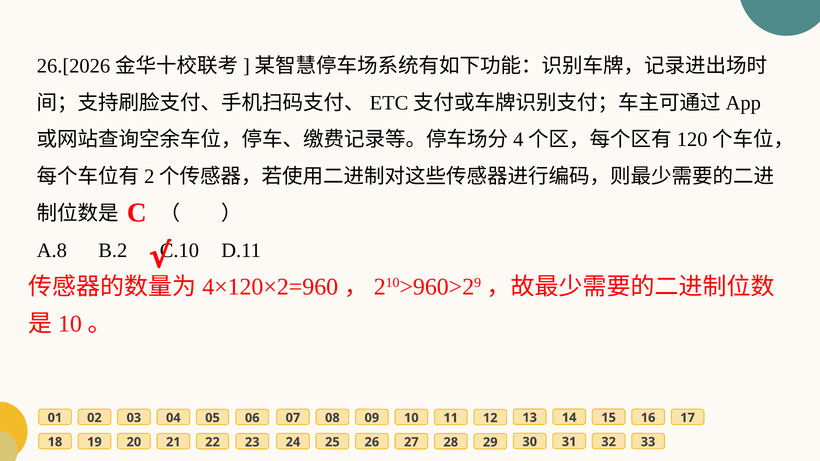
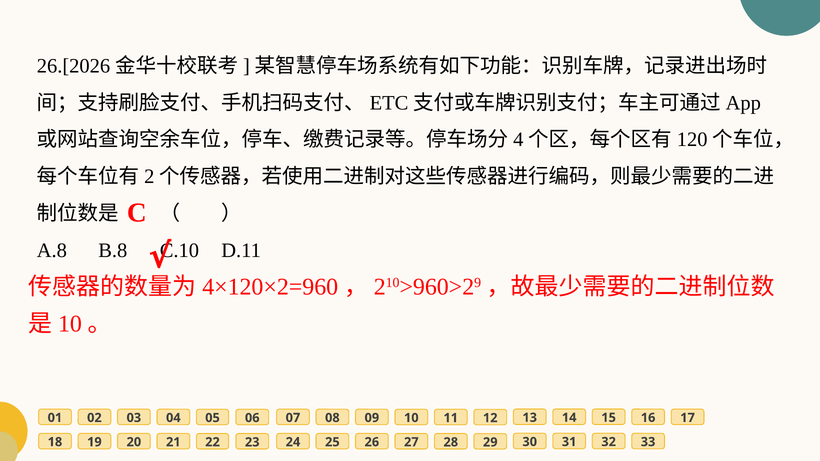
B.2: B.2 -> B.8
